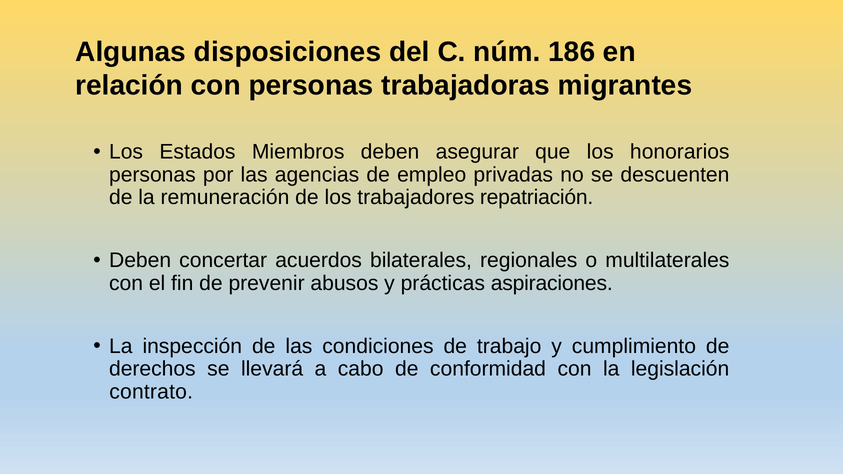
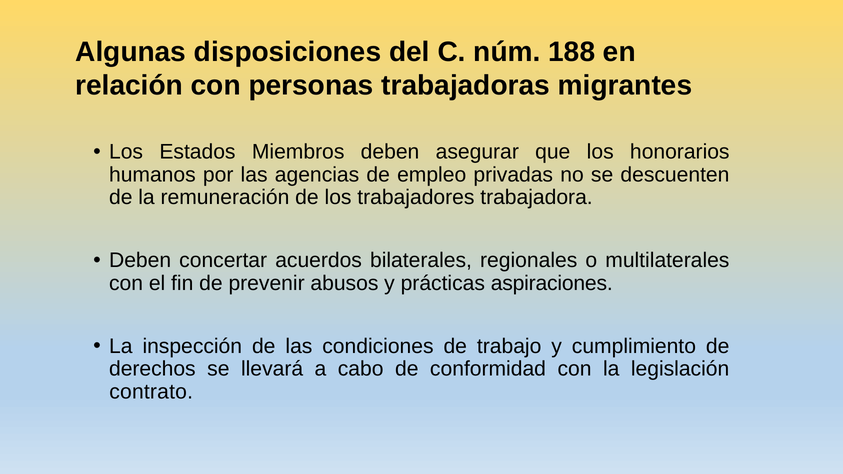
186: 186 -> 188
personas at (152, 175): personas -> humanos
repatriación: repatriación -> trabajadora
